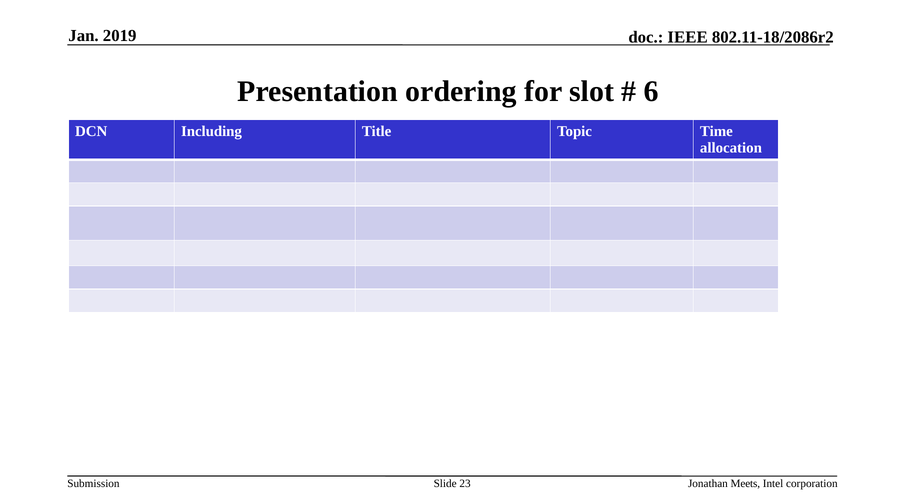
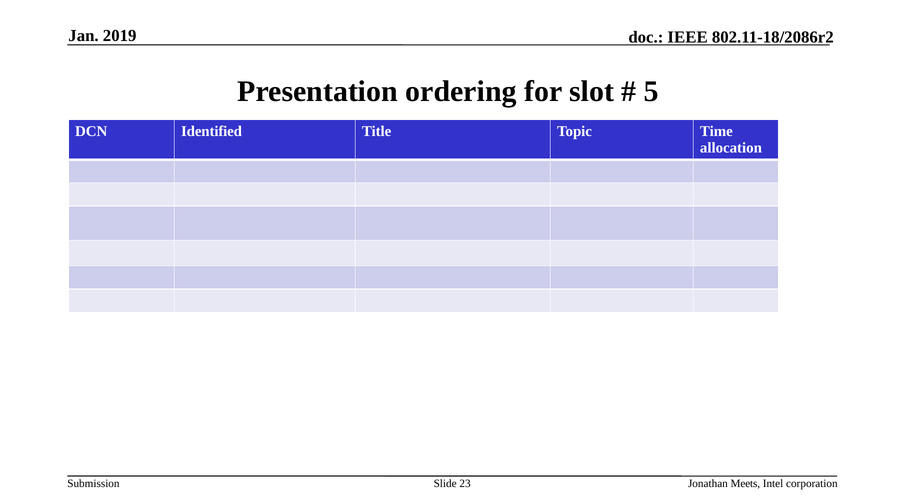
6: 6 -> 5
Including: Including -> Identified
